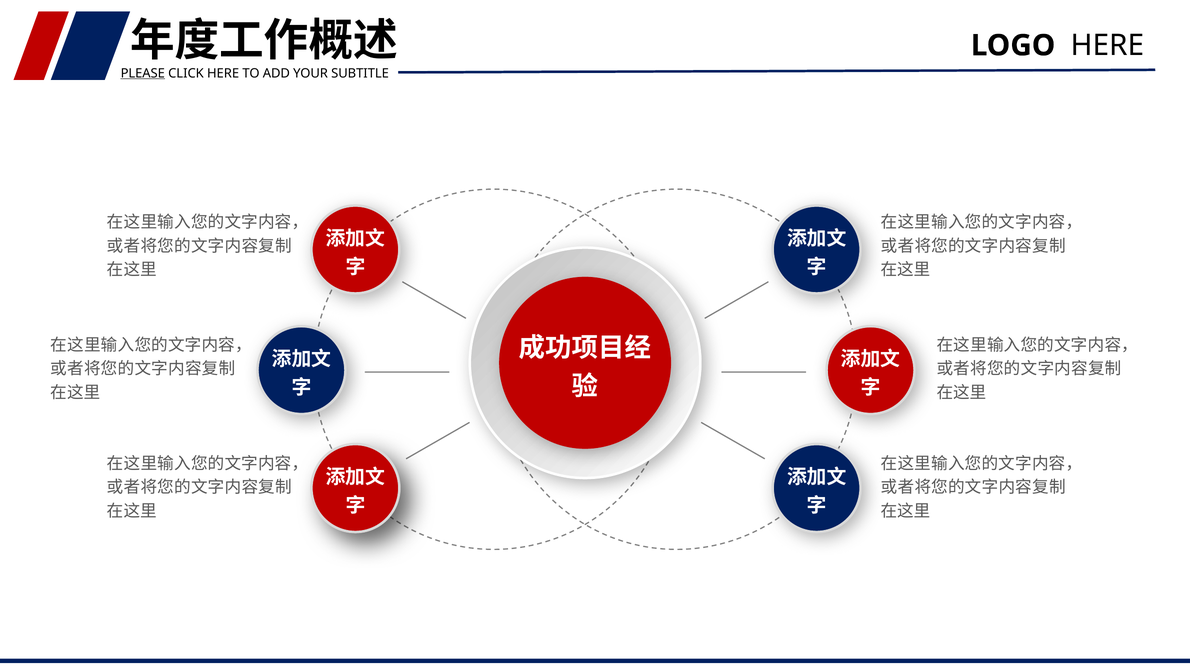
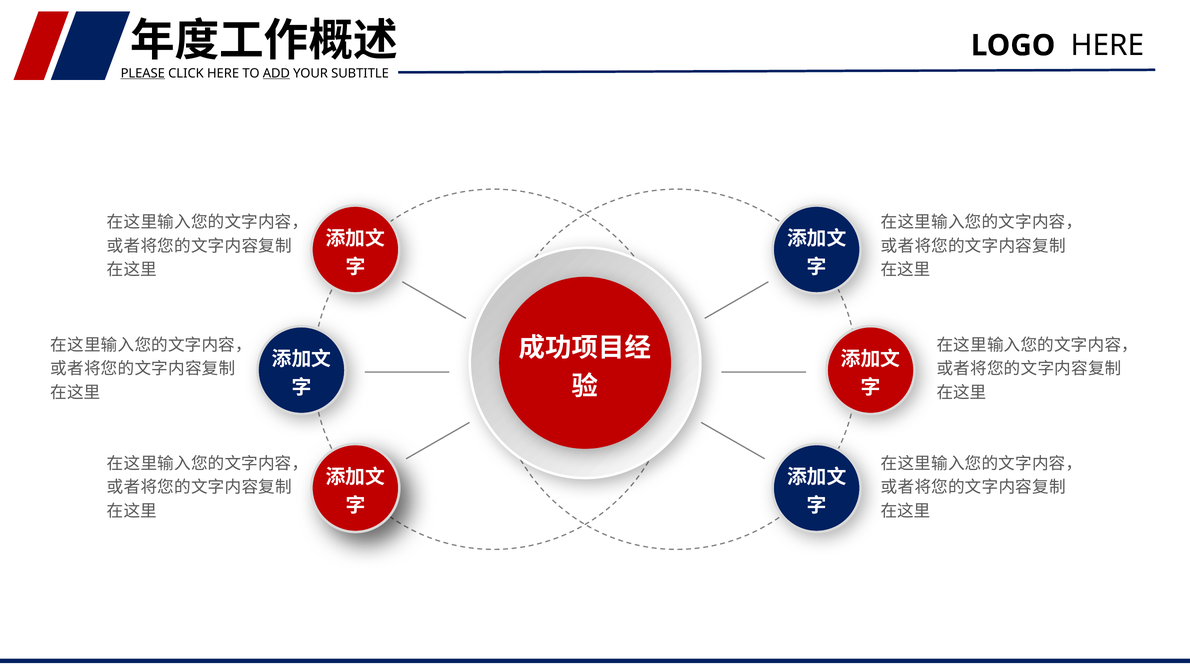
ADD underline: none -> present
